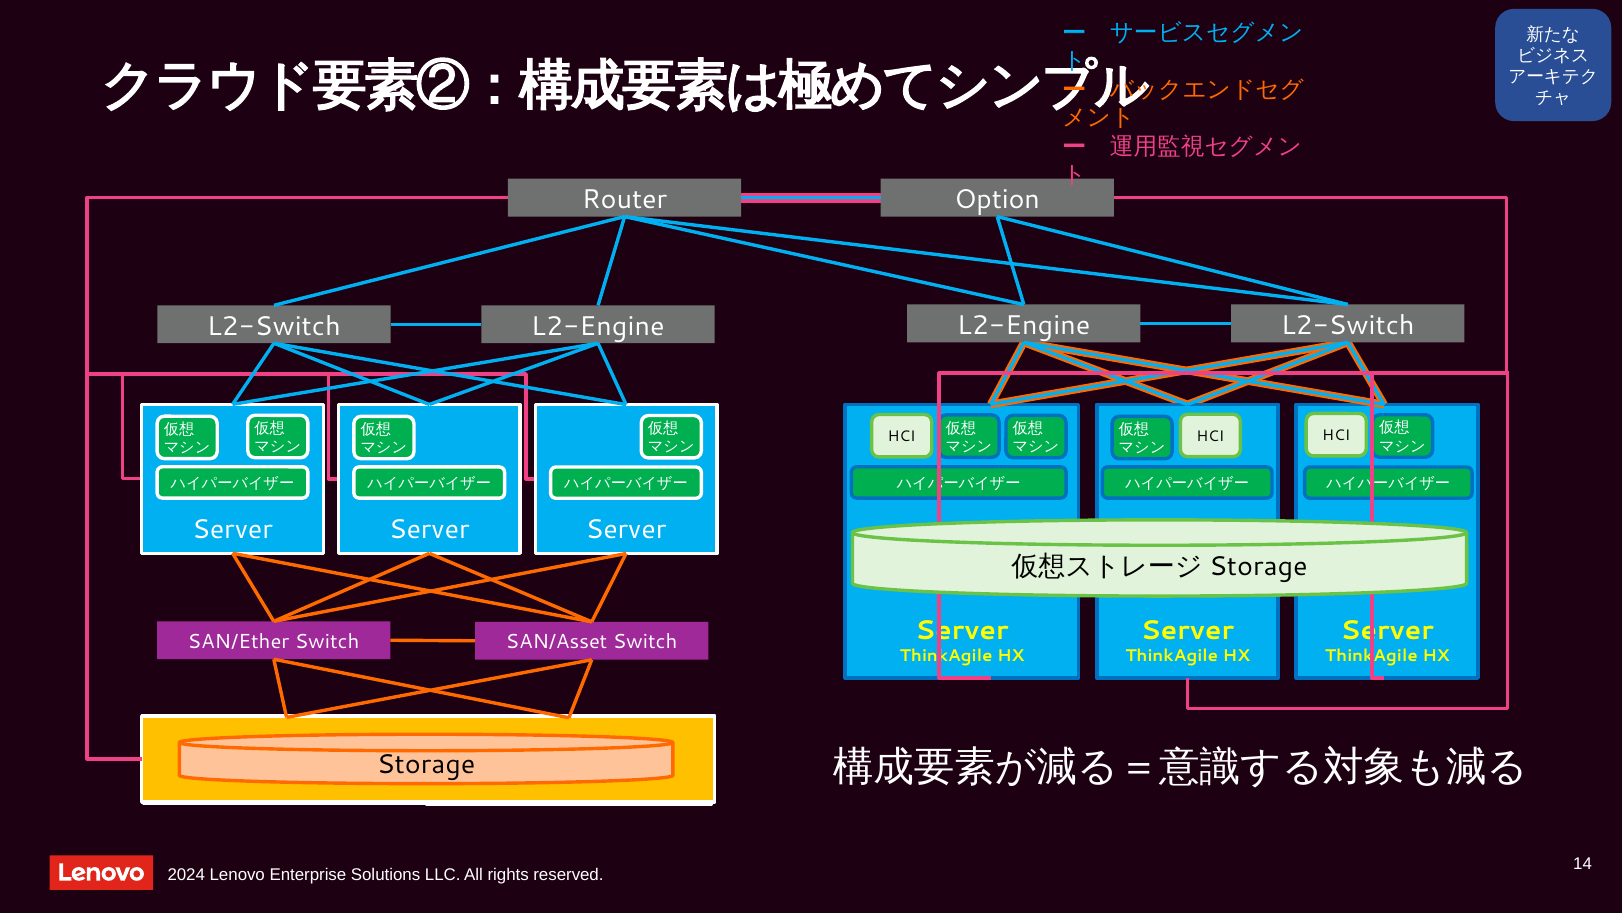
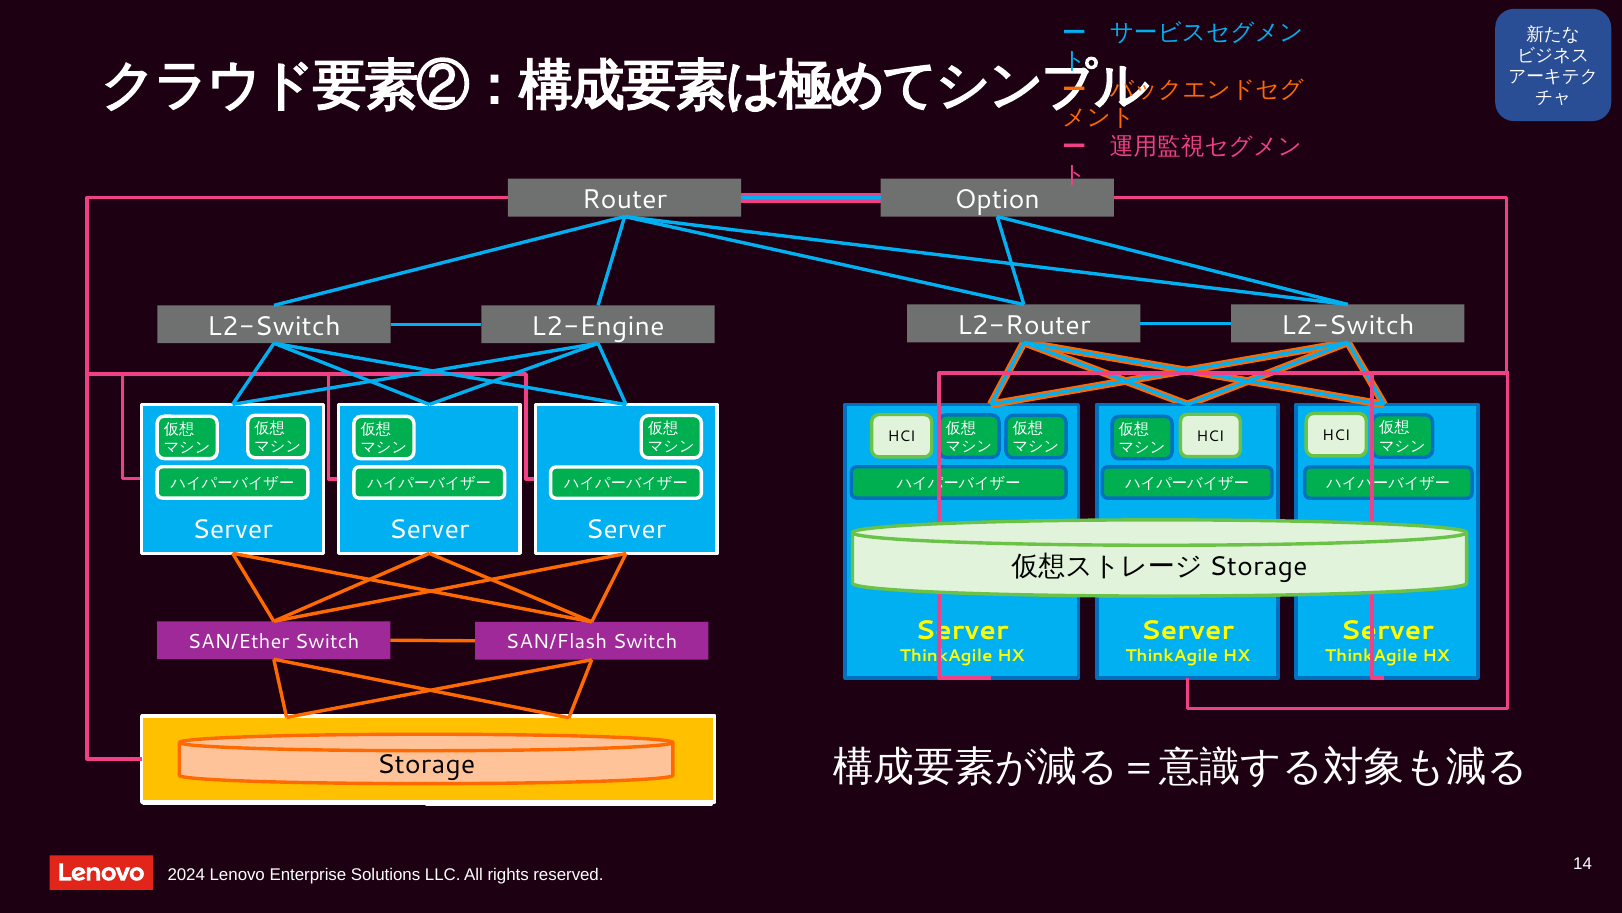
L2-Engine at (1024, 325): L2-Engine -> L2-Router
SAN/Asset: SAN/Asset -> SAN/Flash
